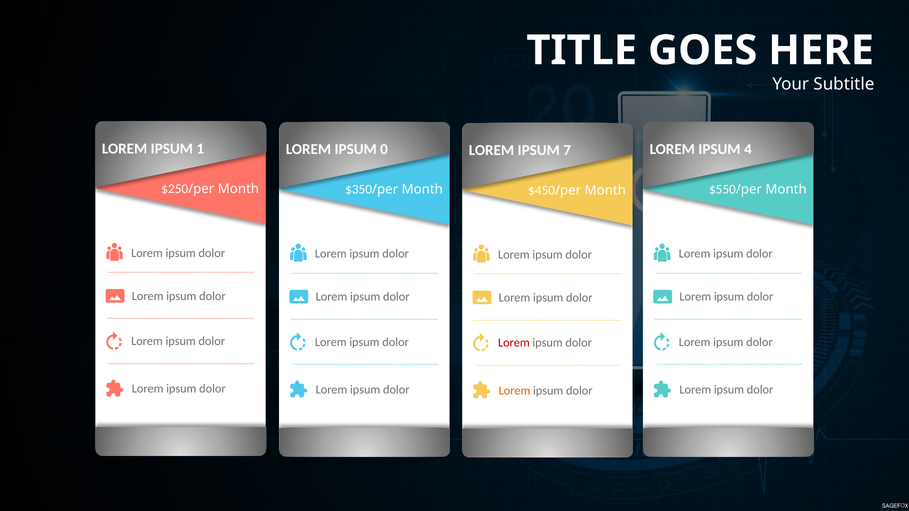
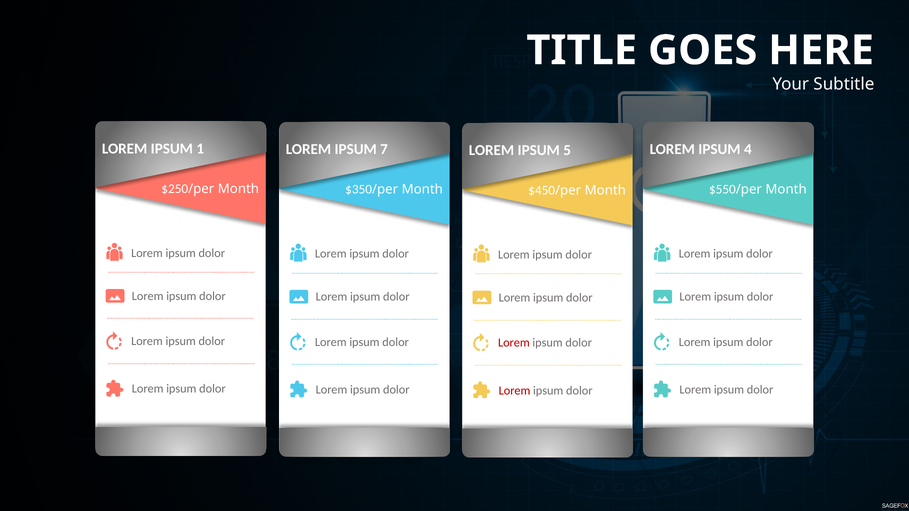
0: 0 -> 7
7: 7 -> 5
Lorem at (515, 391) colour: orange -> red
